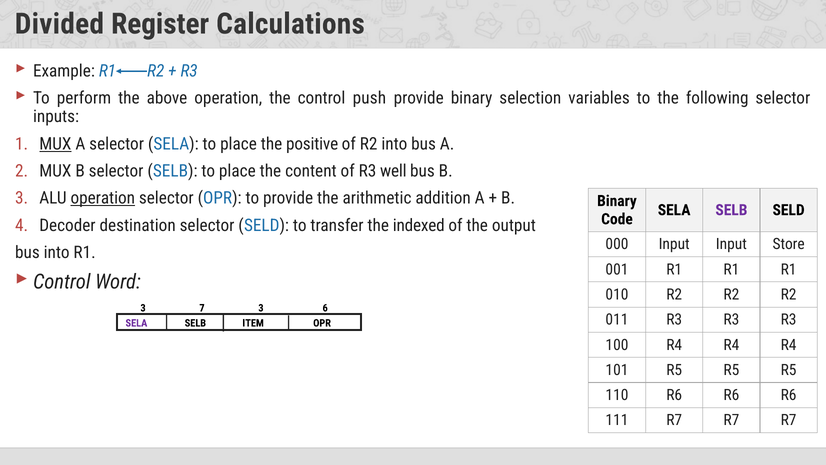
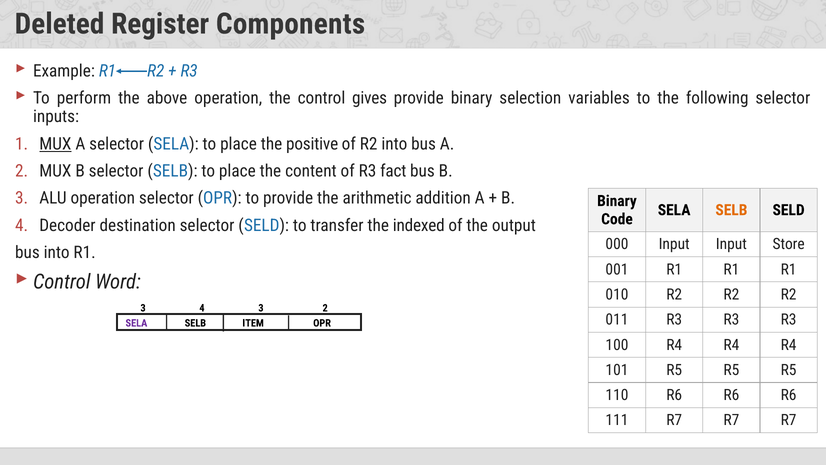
Divided: Divided -> Deleted
Calculations: Calculations -> Components
push: push -> gives
well: well -> fact
operation at (103, 198) underline: present -> none
SELB at (731, 210) colour: purple -> orange
3 7: 7 -> 4
3 6: 6 -> 2
